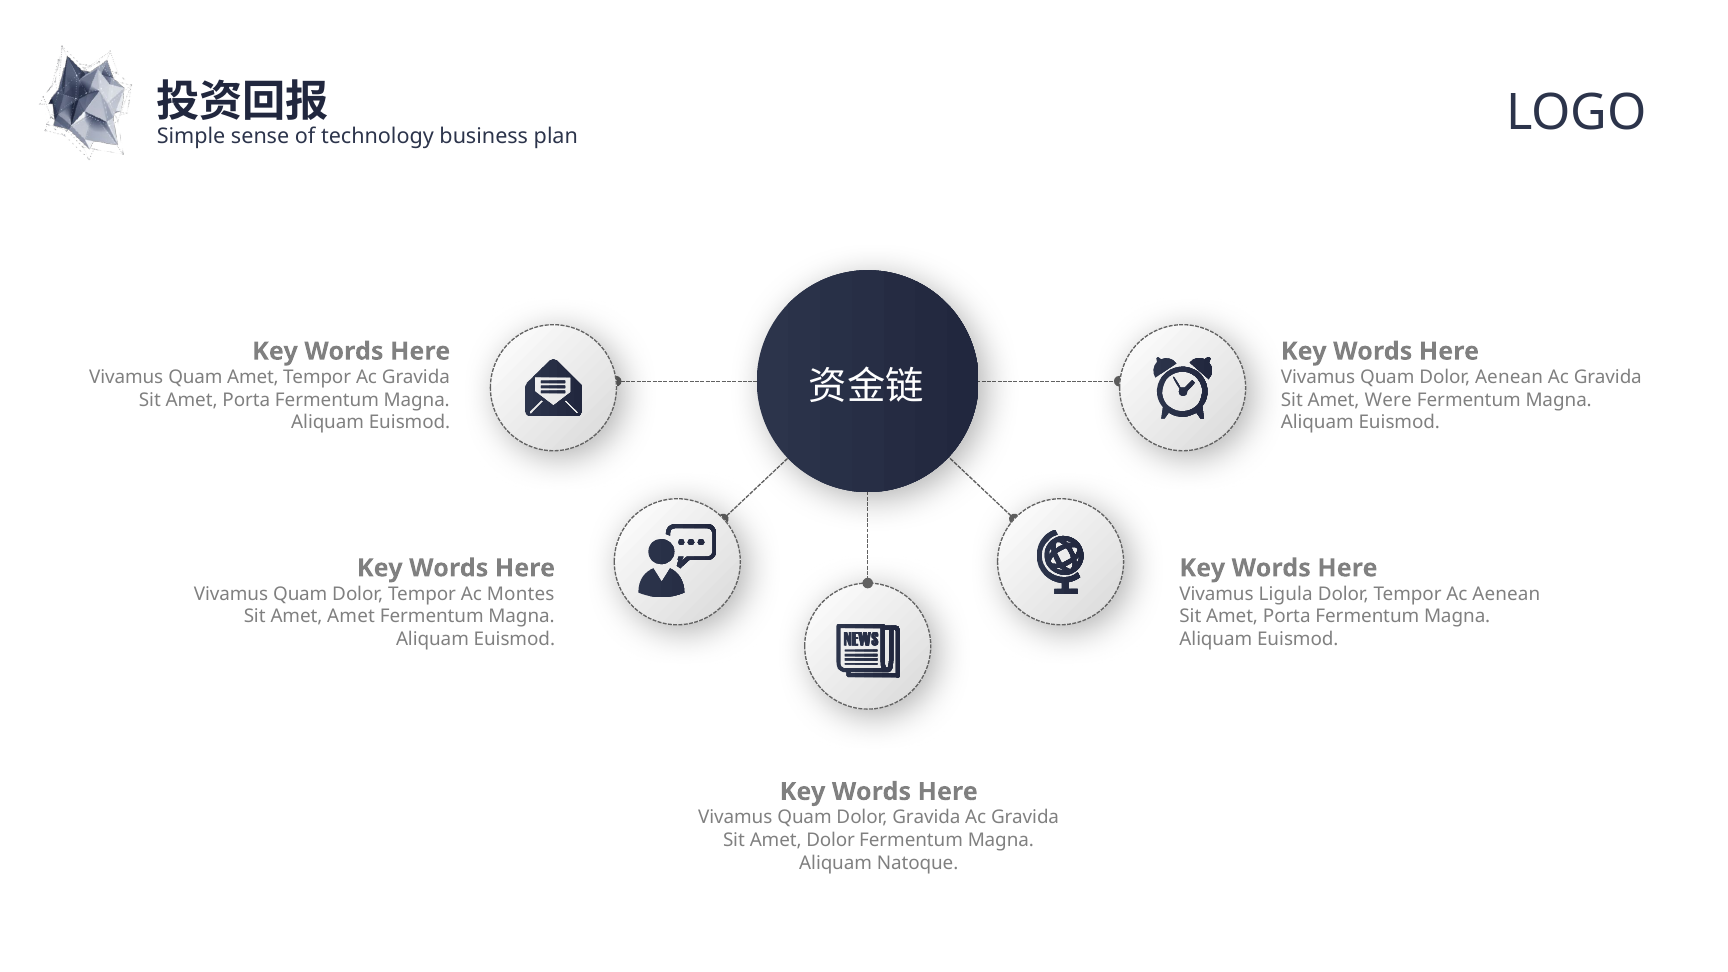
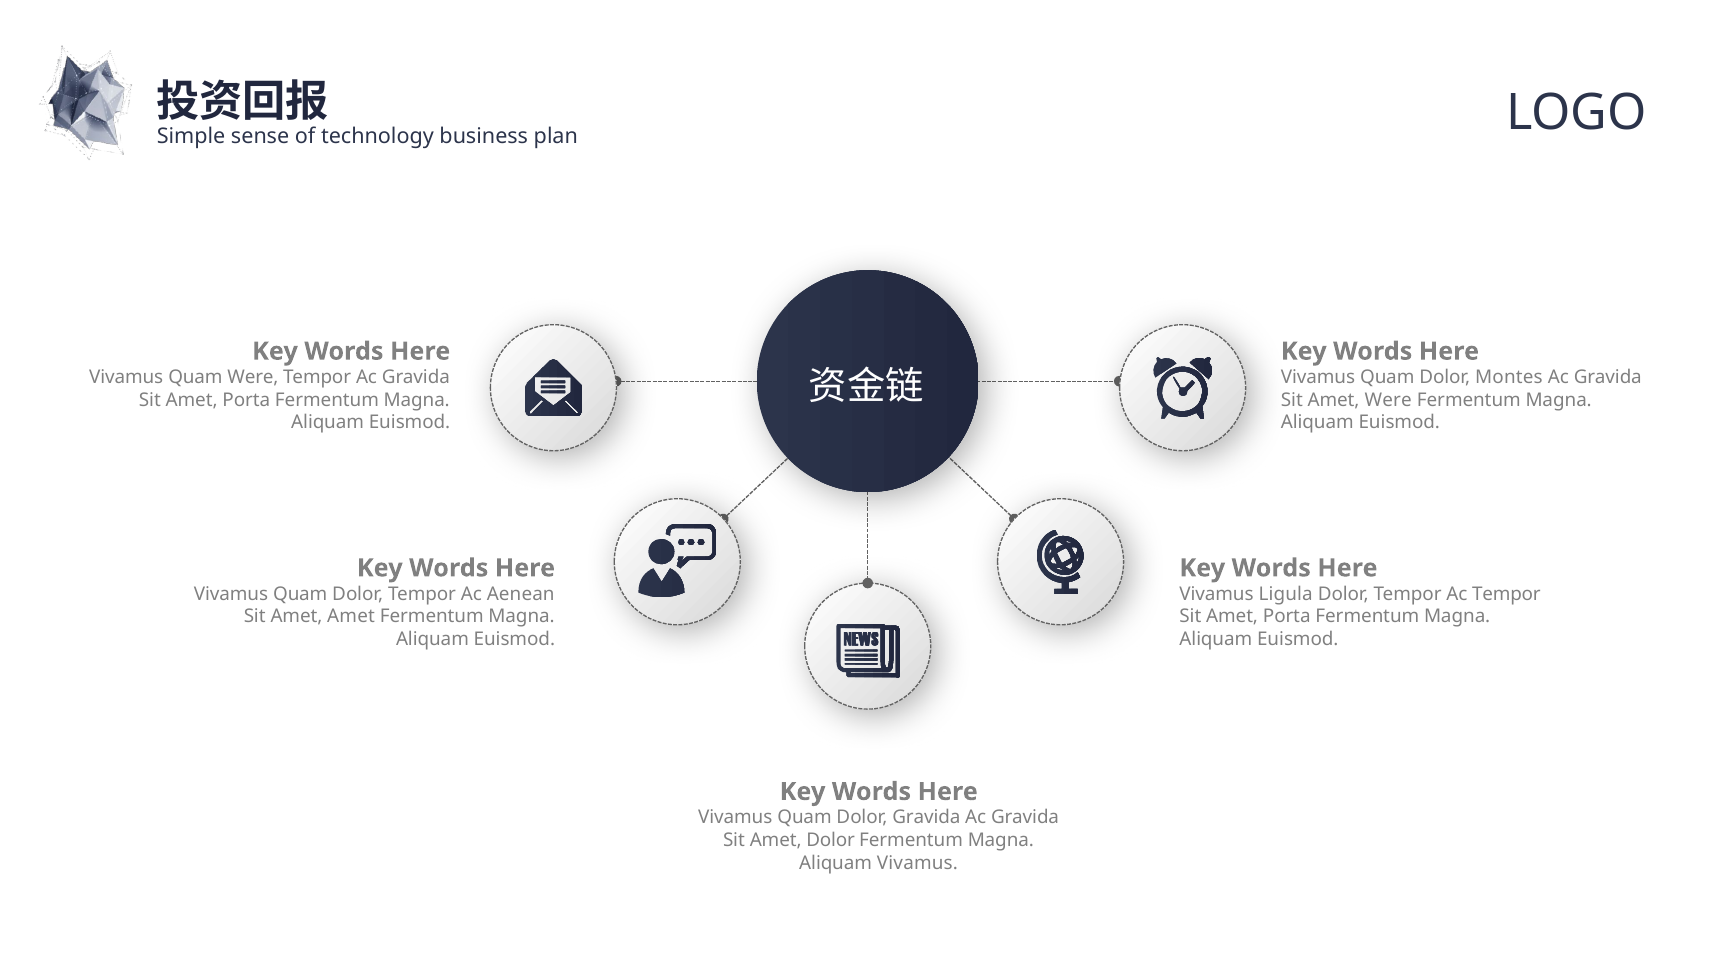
Quam Amet: Amet -> Were
Dolor Aenean: Aenean -> Montes
Montes: Montes -> Aenean
Ac Aenean: Aenean -> Tempor
Aliquam Natoque: Natoque -> Vivamus
